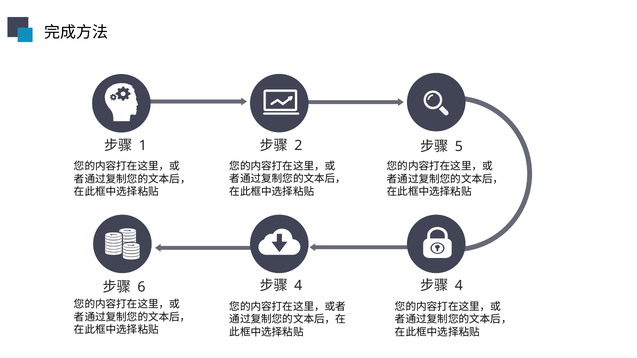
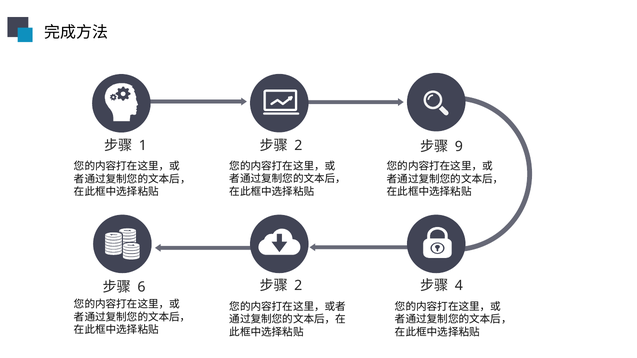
5: 5 -> 9
4 at (298, 286): 4 -> 2
